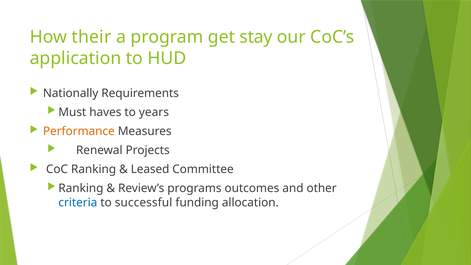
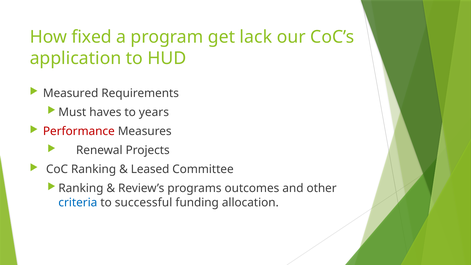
their: their -> fixed
stay: stay -> lack
Nationally: Nationally -> Measured
Performance colour: orange -> red
